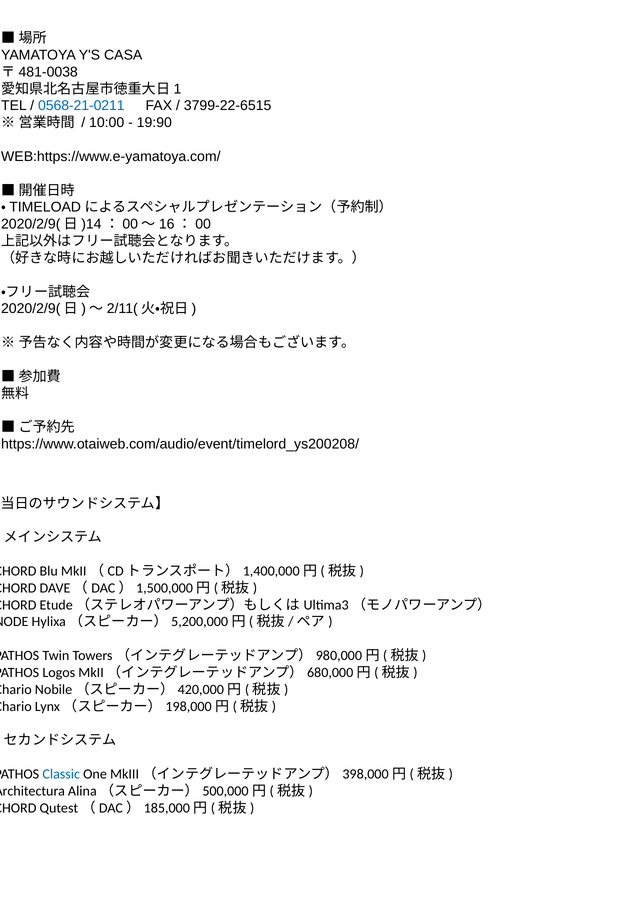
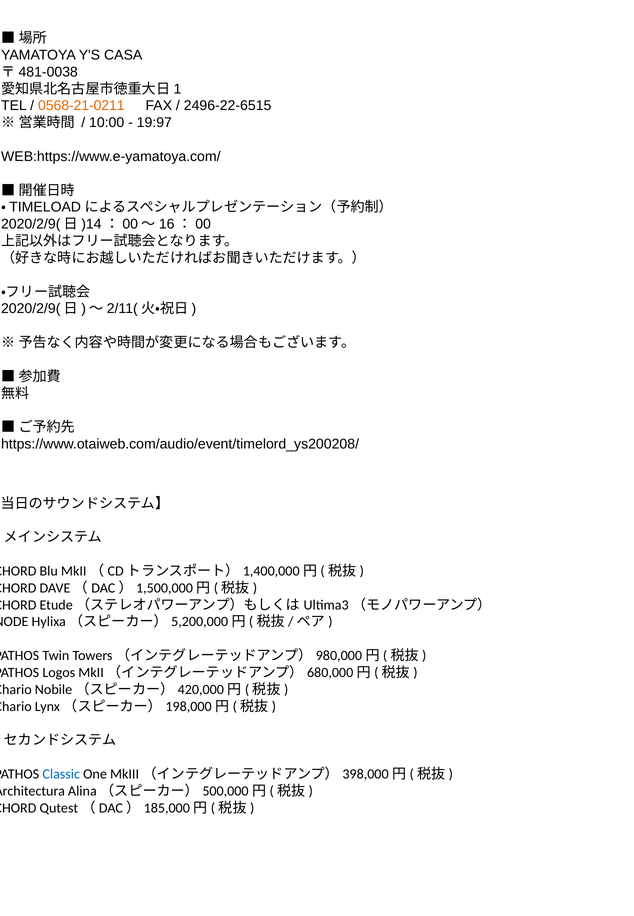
0568-21-0211 colour: blue -> orange
3799-22-6515: 3799-22-6515 -> 2496-22-6515
19:90: 19:90 -> 19:97
